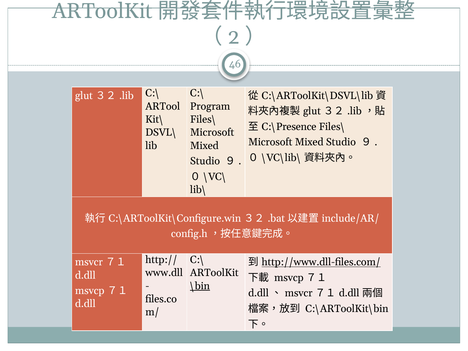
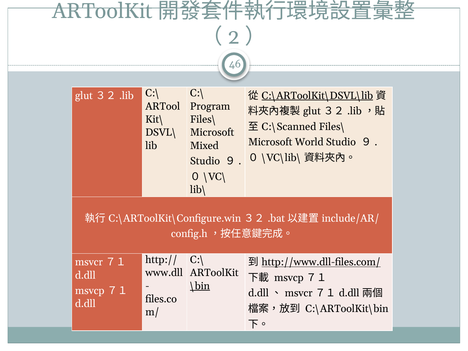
C:\ARToolKit\DSVL\lib underline: none -> present
C:\Presence: C:\Presence -> C:\Scanned
Mixed at (309, 142): Mixed -> World
